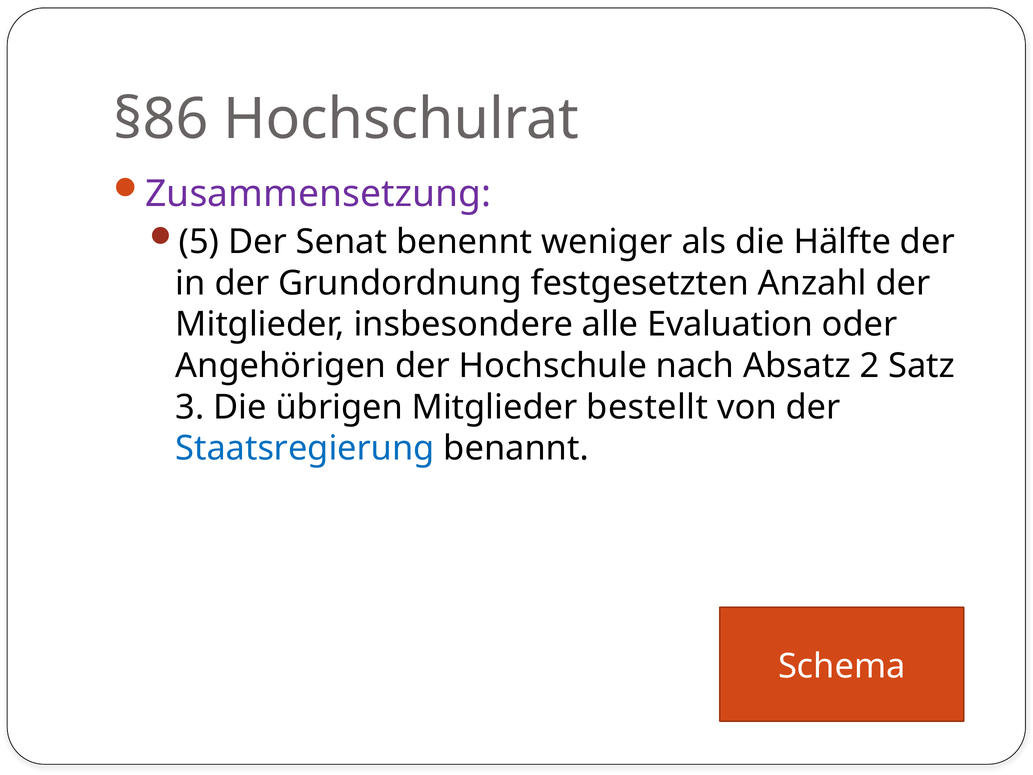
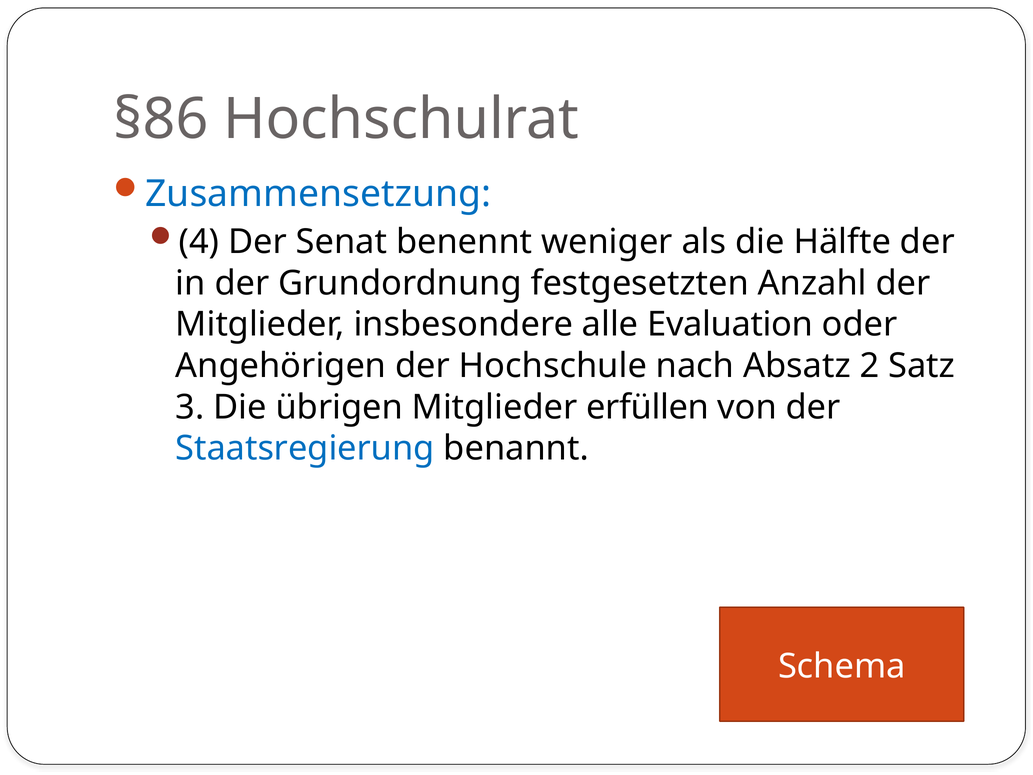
Zusammensetzung colour: purple -> blue
5: 5 -> 4
bestellt: bestellt -> erfüllen
